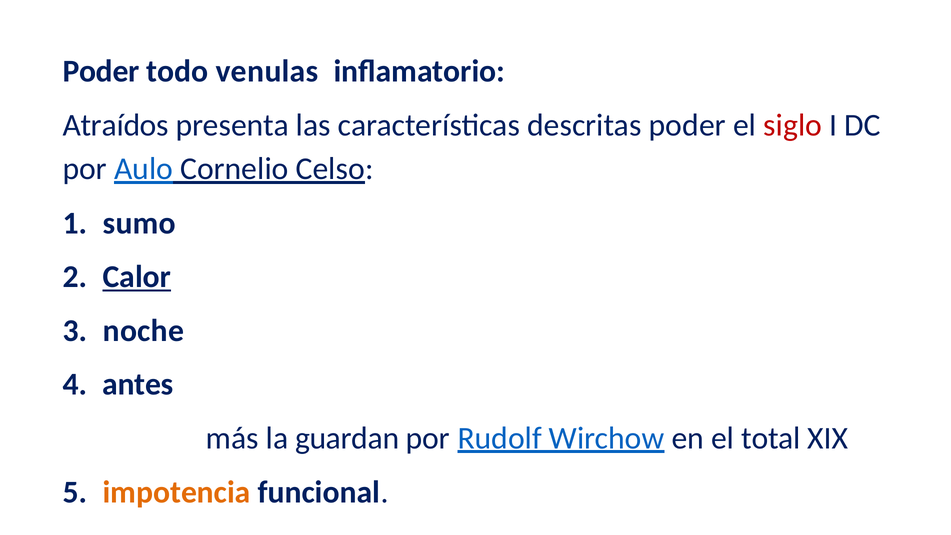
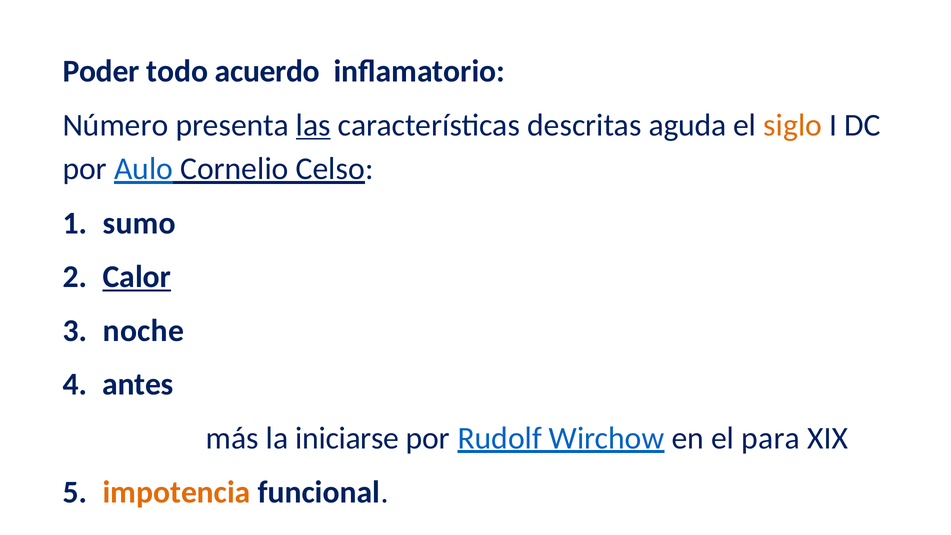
venulas: venulas -> acuerdo
Atraídos: Atraídos -> Número
las underline: none -> present
descritas poder: poder -> aguda
siglo colour: red -> orange
guardan: guardan -> iniciarse
total: total -> para
